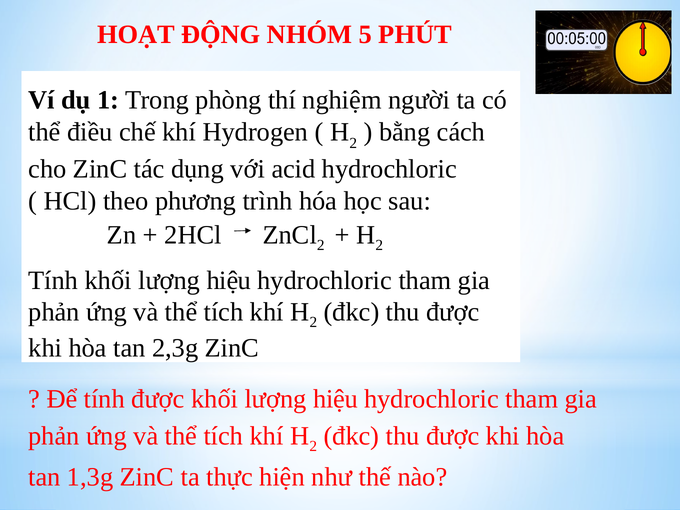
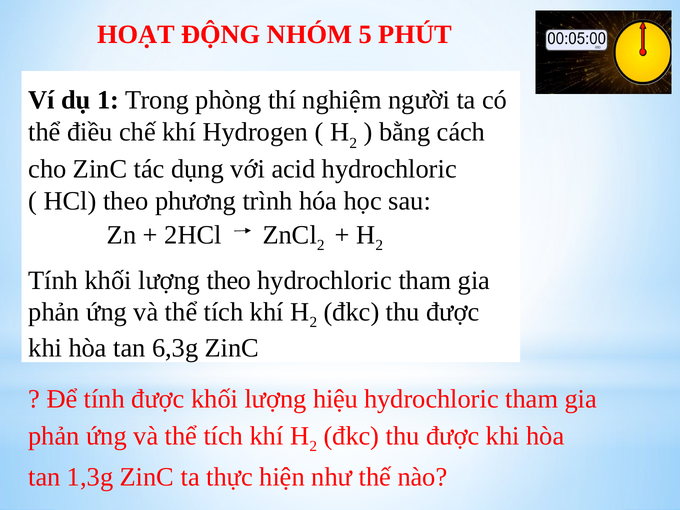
Tính khối lượng hiệu: hiệu -> theo
2,3g: 2,3g -> 6,3g
